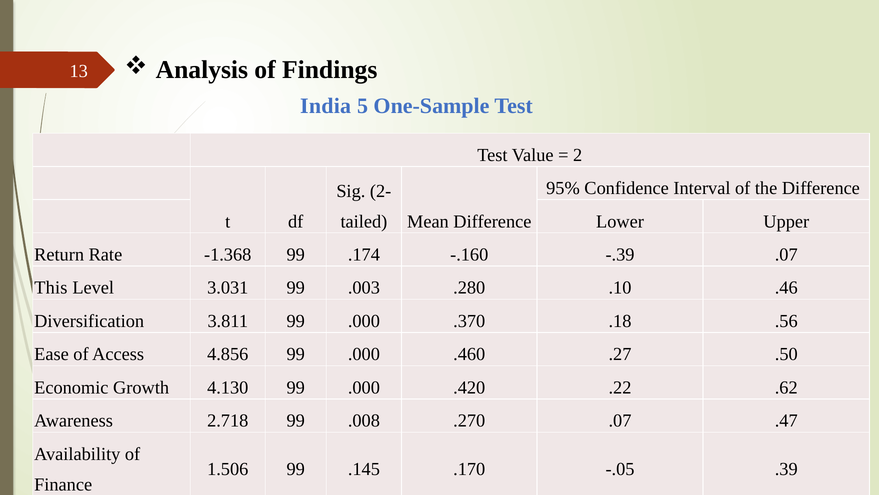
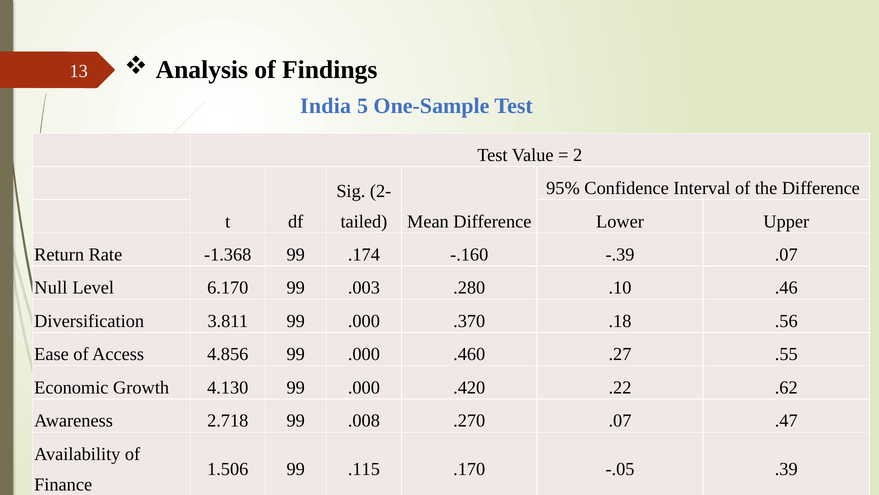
This: This -> Null
3.031: 3.031 -> 6.170
.50: .50 -> .55
.145: .145 -> .115
